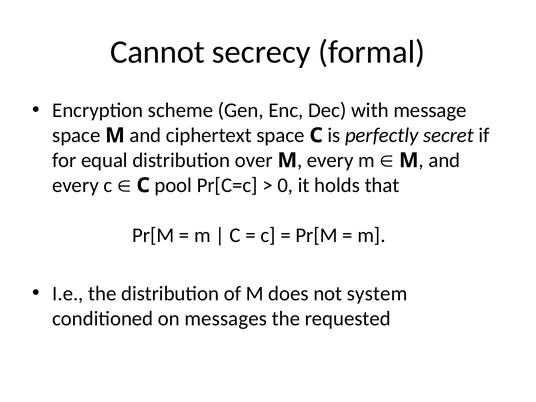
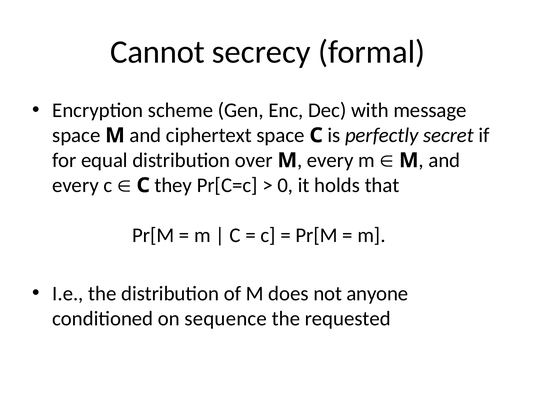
pool: pool -> they
system: system -> anyone
messages: messages -> sequence
